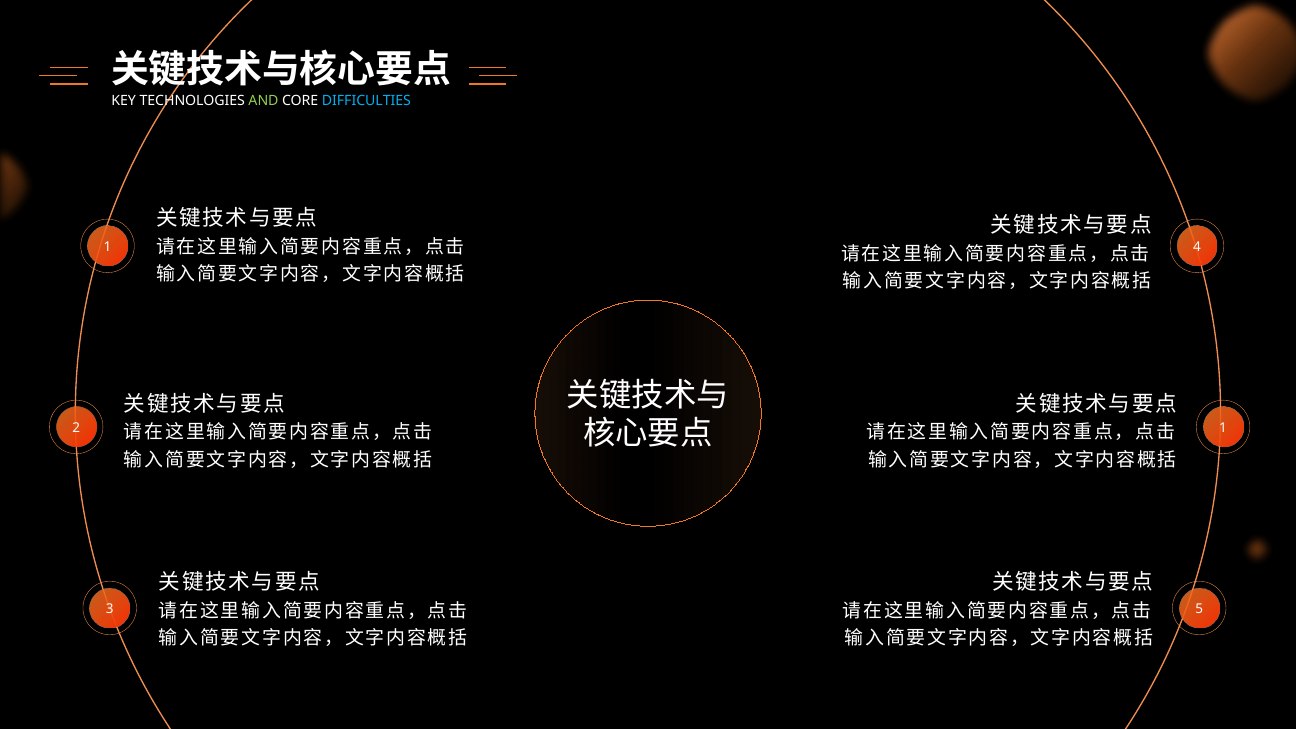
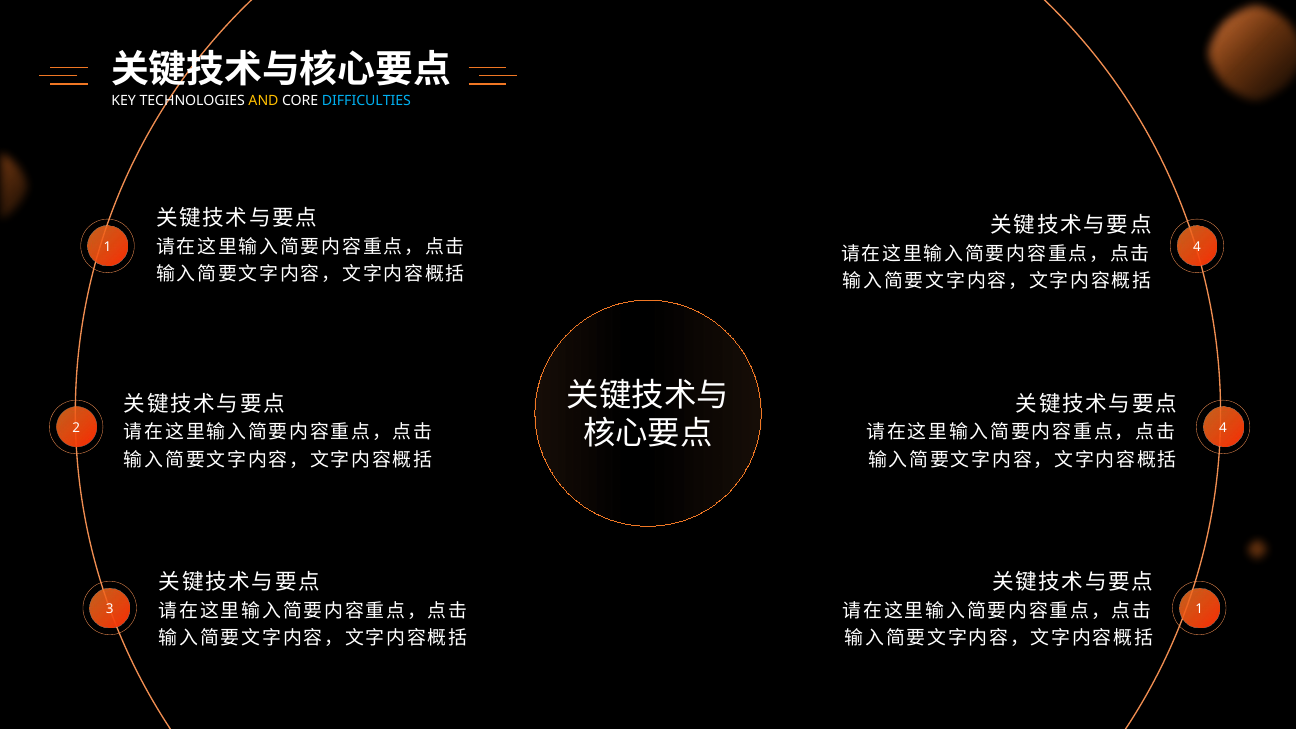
AND colour: light green -> yellow
2 1: 1 -> 4
3 5: 5 -> 1
